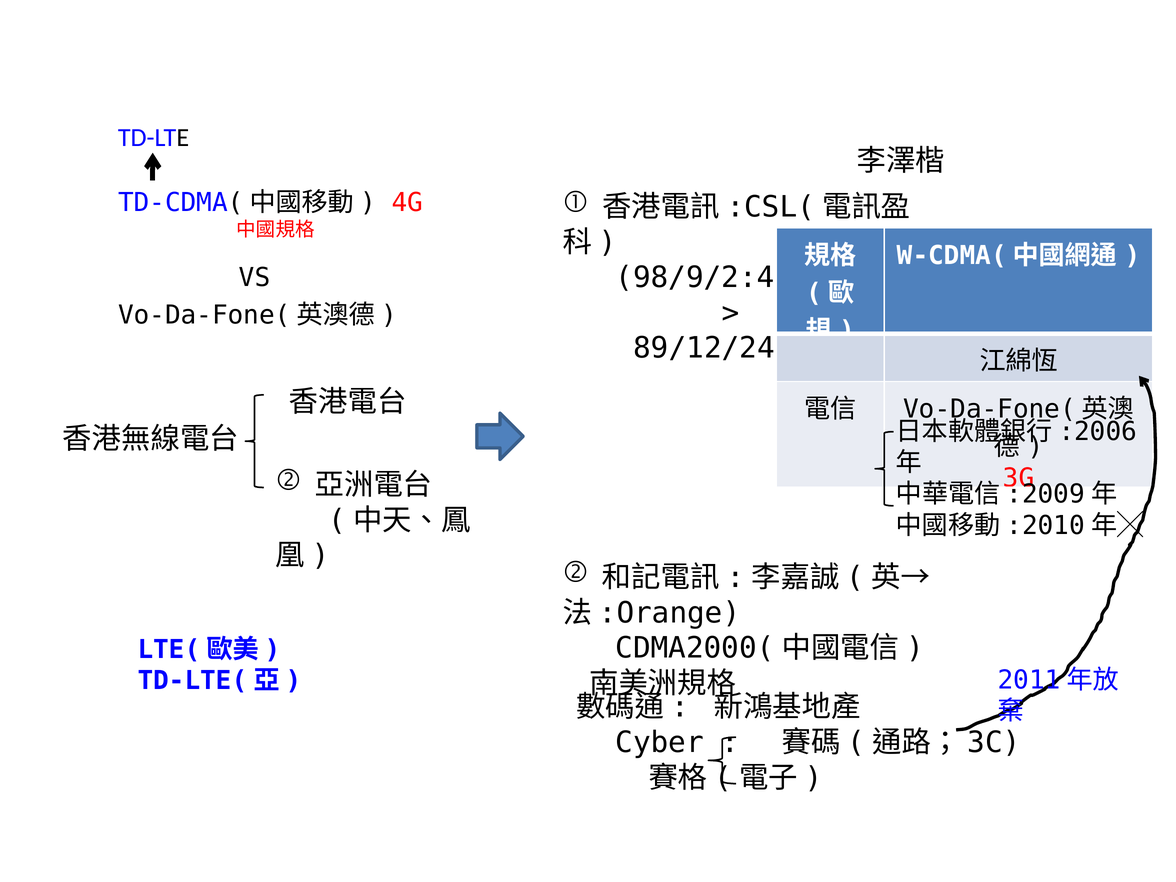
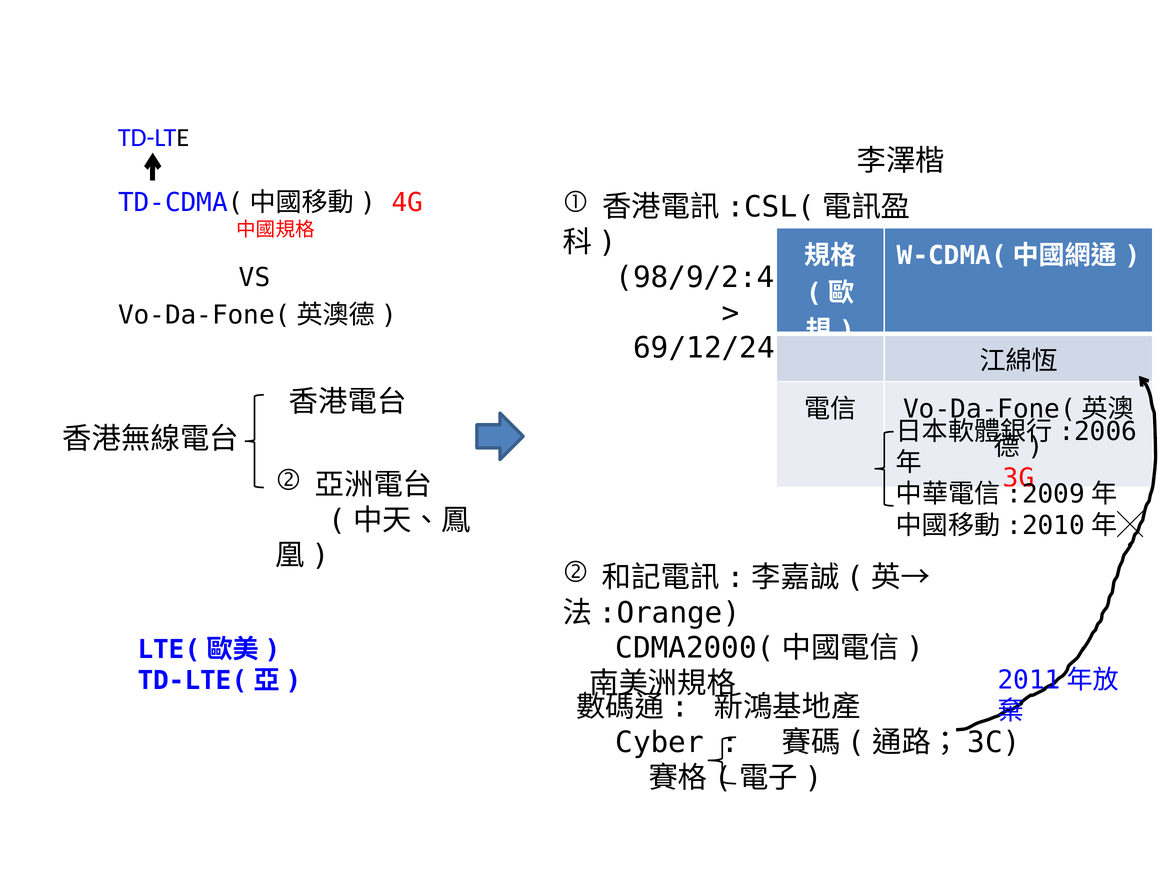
89/12/24: 89/12/24 -> 69/12/24
